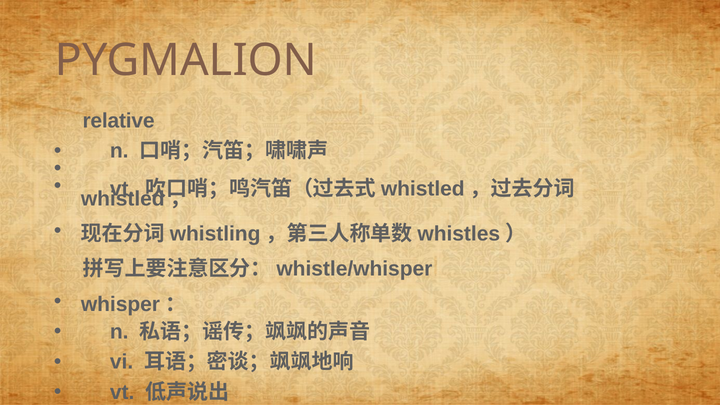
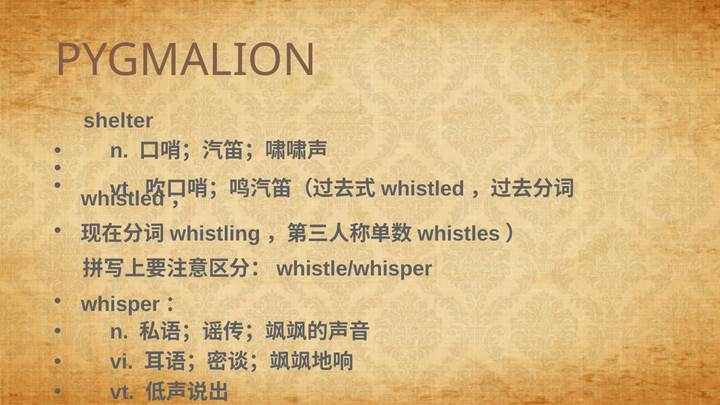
relative: relative -> shelter
